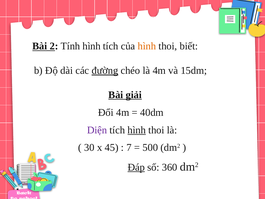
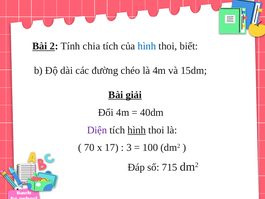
Tính hình: hình -> chia
hình at (147, 46) colour: orange -> blue
đường underline: present -> none
30: 30 -> 70
45: 45 -> 17
7: 7 -> 3
500: 500 -> 100
Đáp underline: present -> none
360: 360 -> 715
